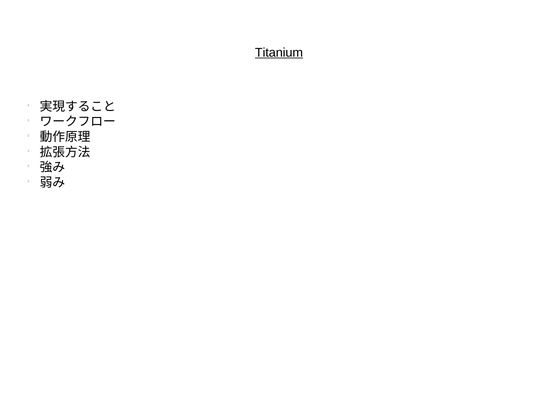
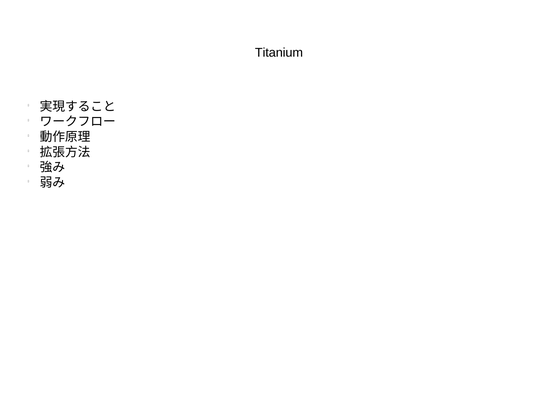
Titanium underline: present -> none
